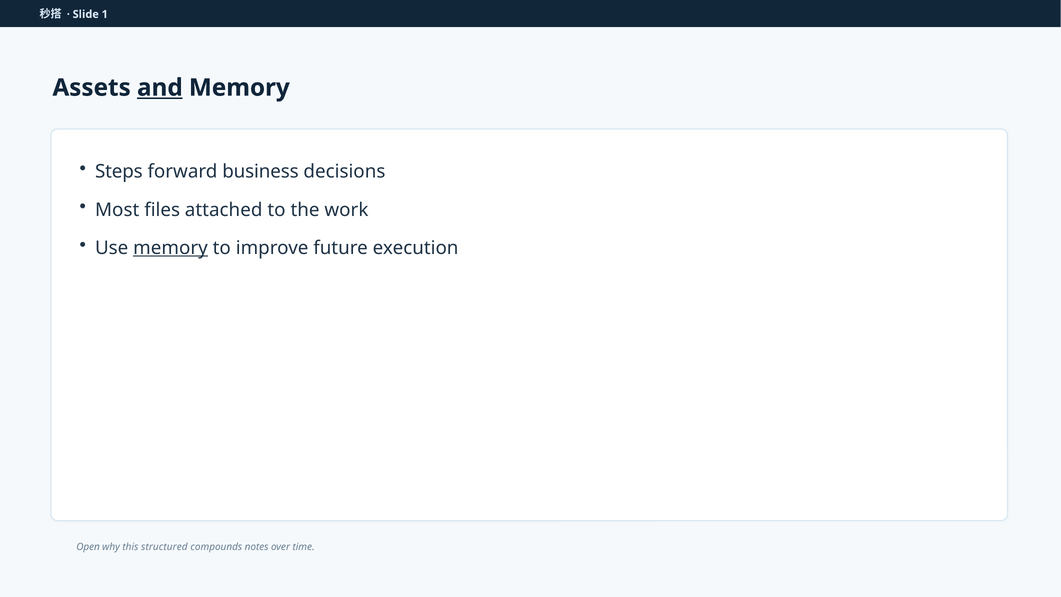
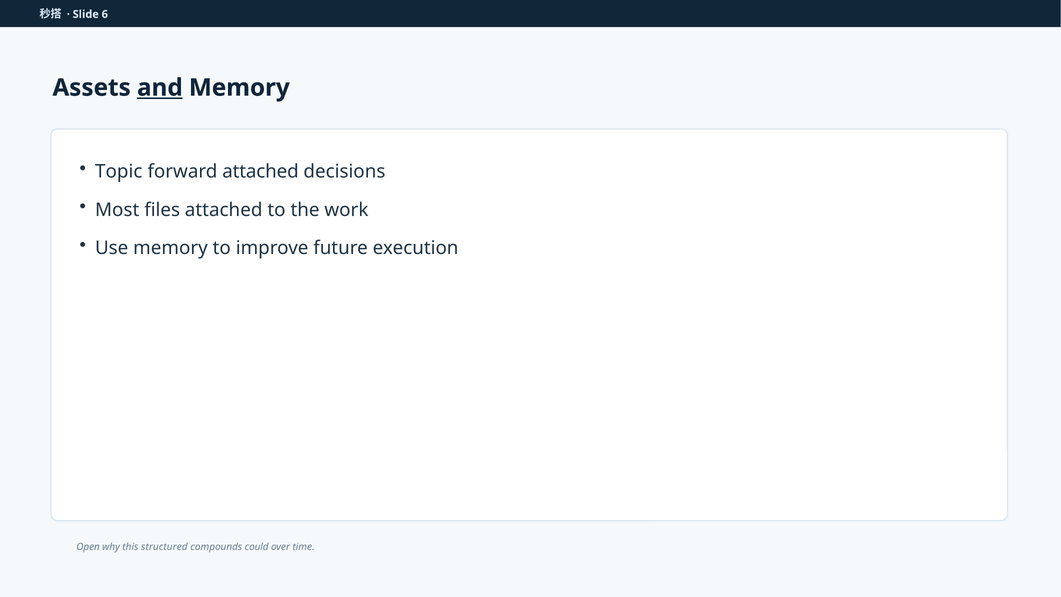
1: 1 -> 6
Steps: Steps -> Topic
forward business: business -> attached
memory at (170, 248) underline: present -> none
notes: notes -> could
